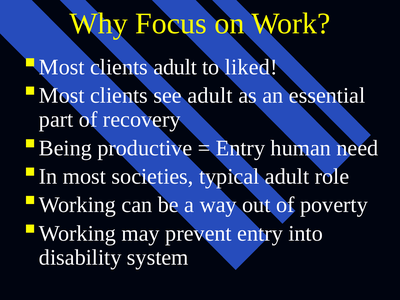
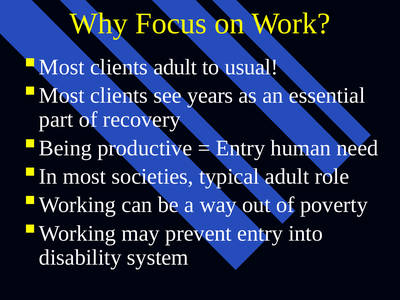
liked: liked -> usual
see adult: adult -> years
